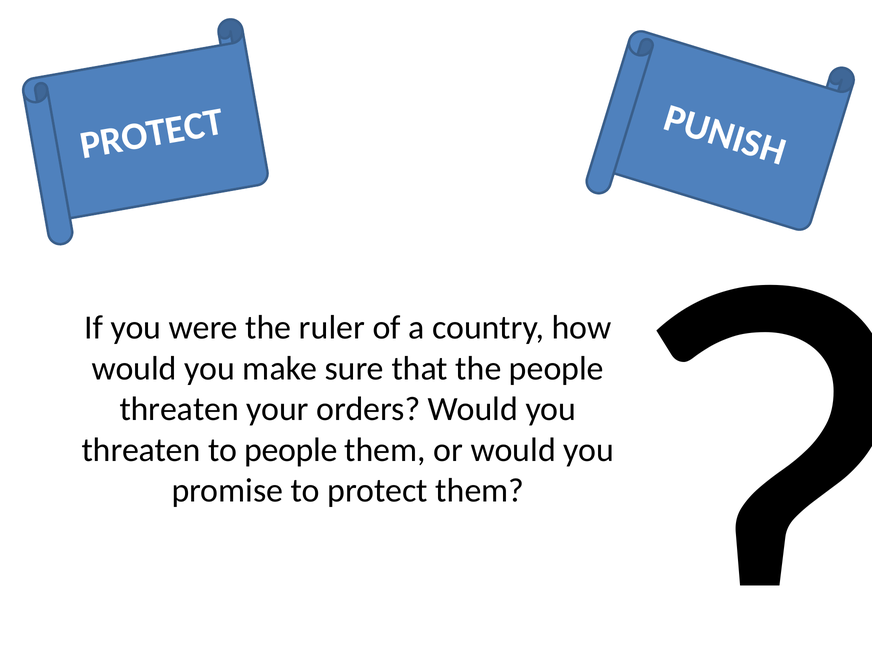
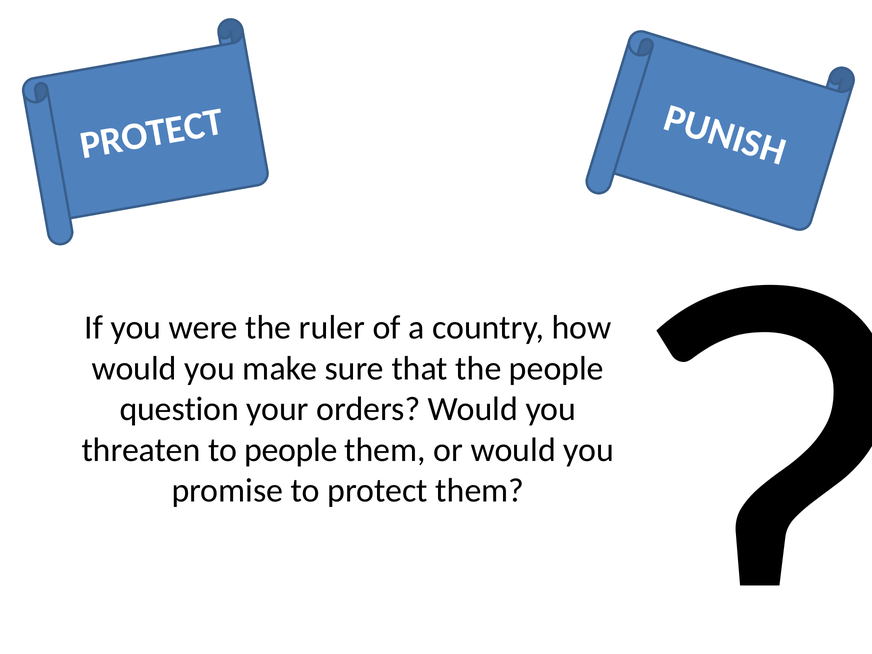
threaten at (179, 409): threaten -> question
